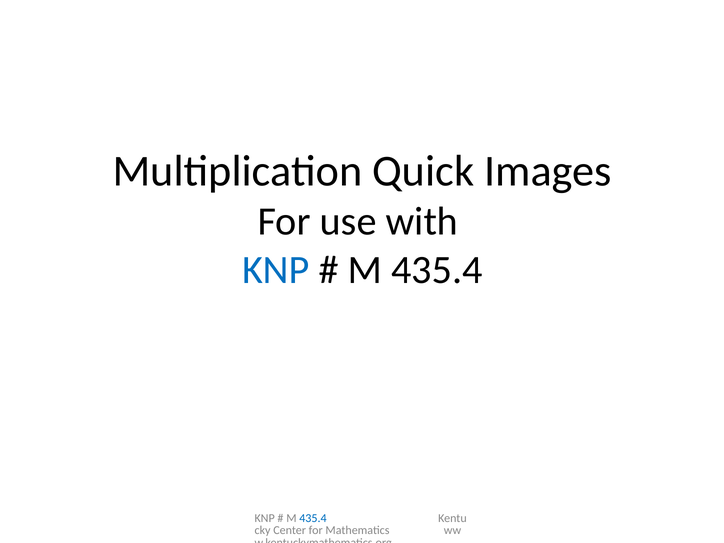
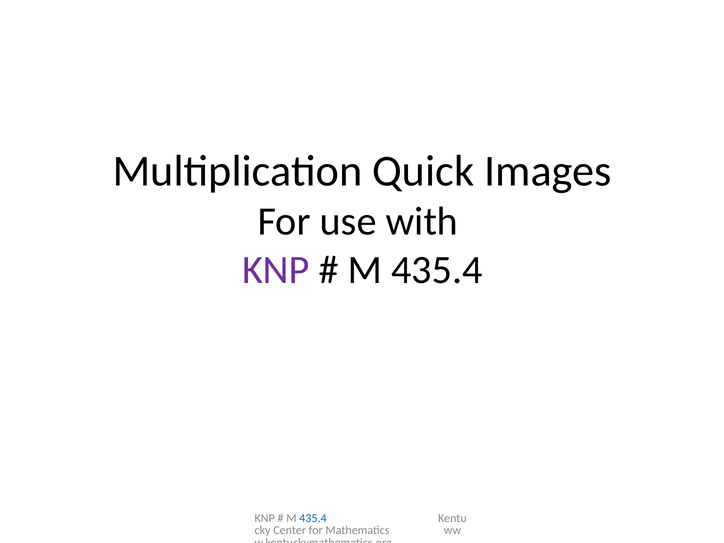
KNP at (276, 270) colour: blue -> purple
